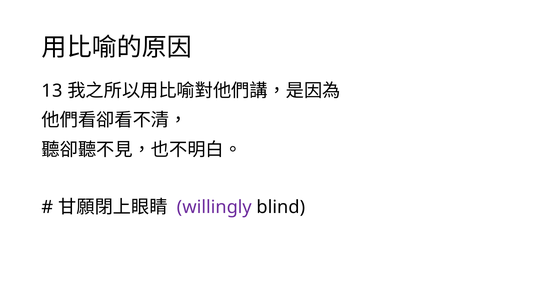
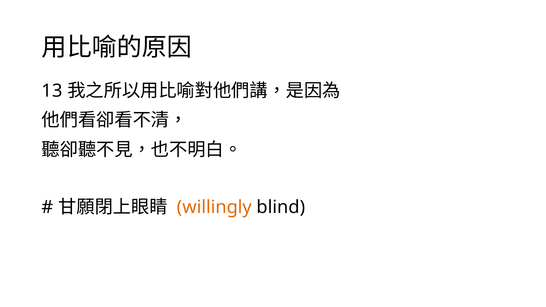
willingly colour: purple -> orange
